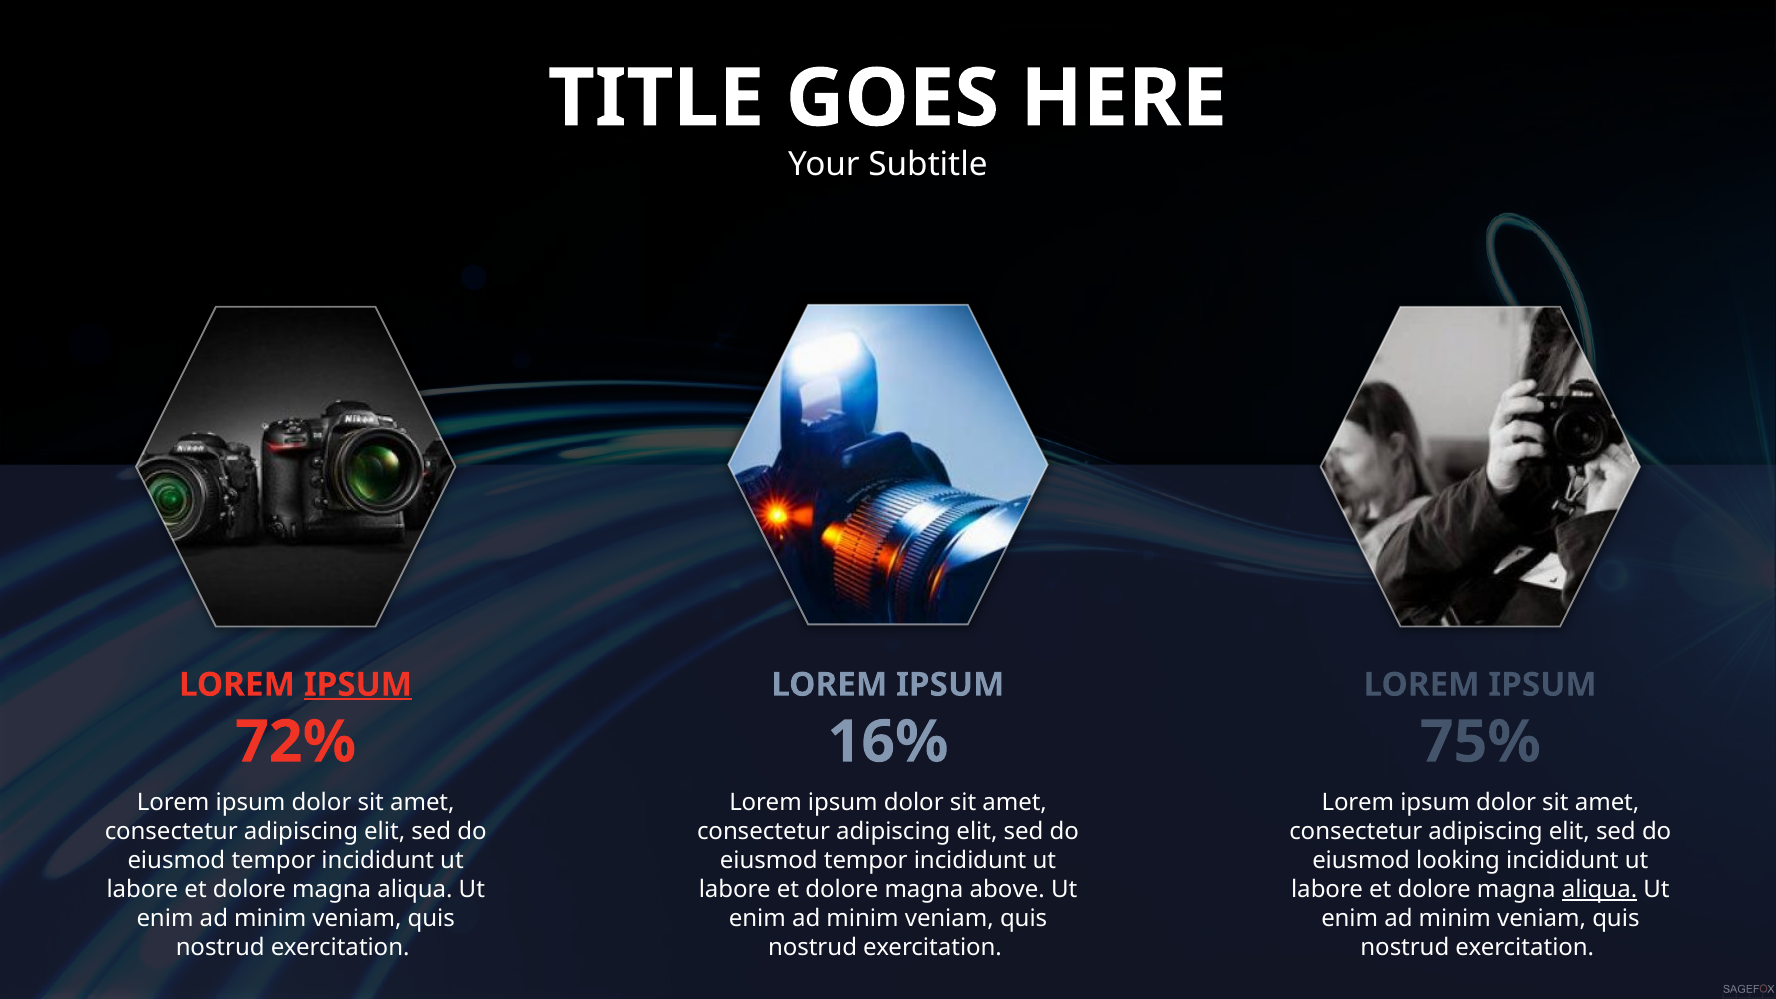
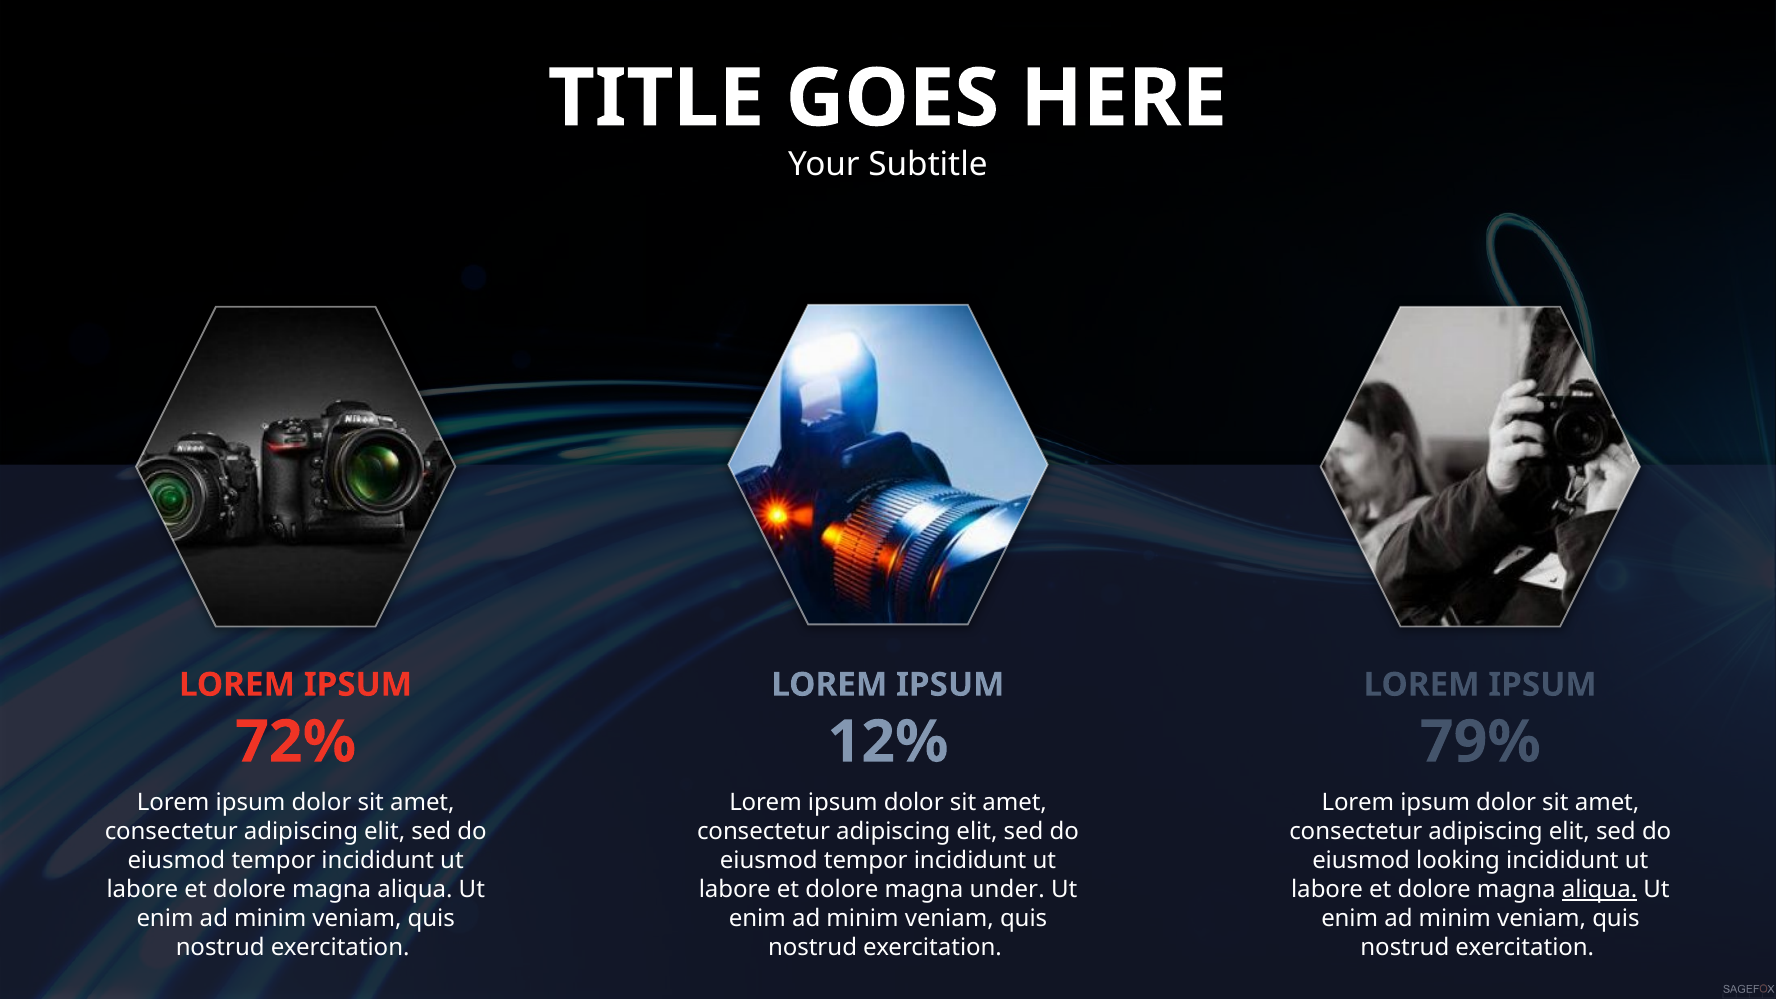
IPSUM at (358, 685) underline: present -> none
16%: 16% -> 12%
75%: 75% -> 79%
above: above -> under
